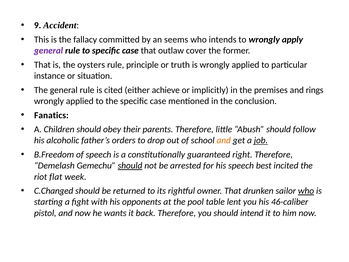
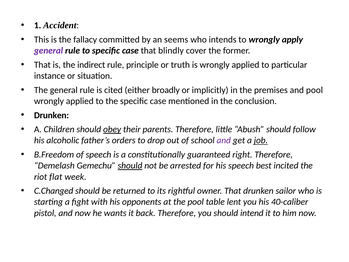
9: 9 -> 1
outlaw: outlaw -> blindly
oysters: oysters -> indirect
achieve: achieve -> broadly
and rings: rings -> pool
Fanatics at (51, 115): Fanatics -> Drunken
obey underline: none -> present
and at (224, 140) colour: orange -> purple
who at (306, 191) underline: present -> none
46-caliber: 46-caliber -> 40-caliber
